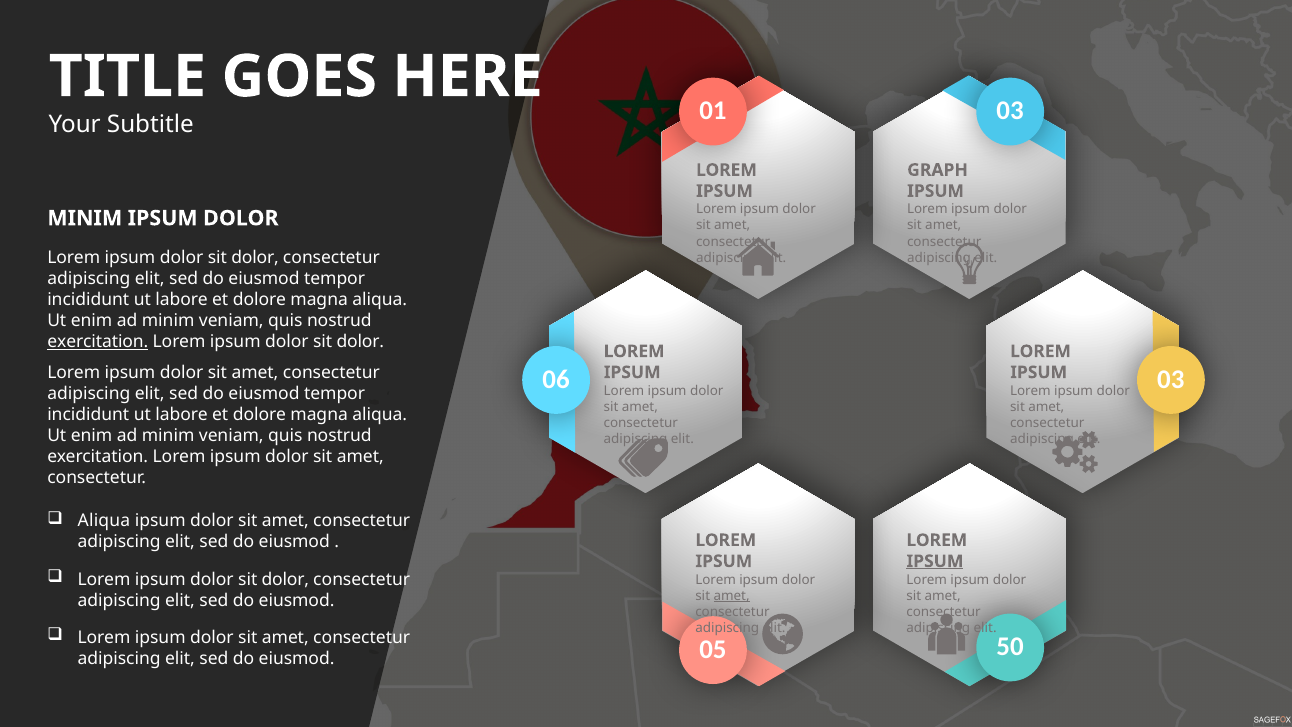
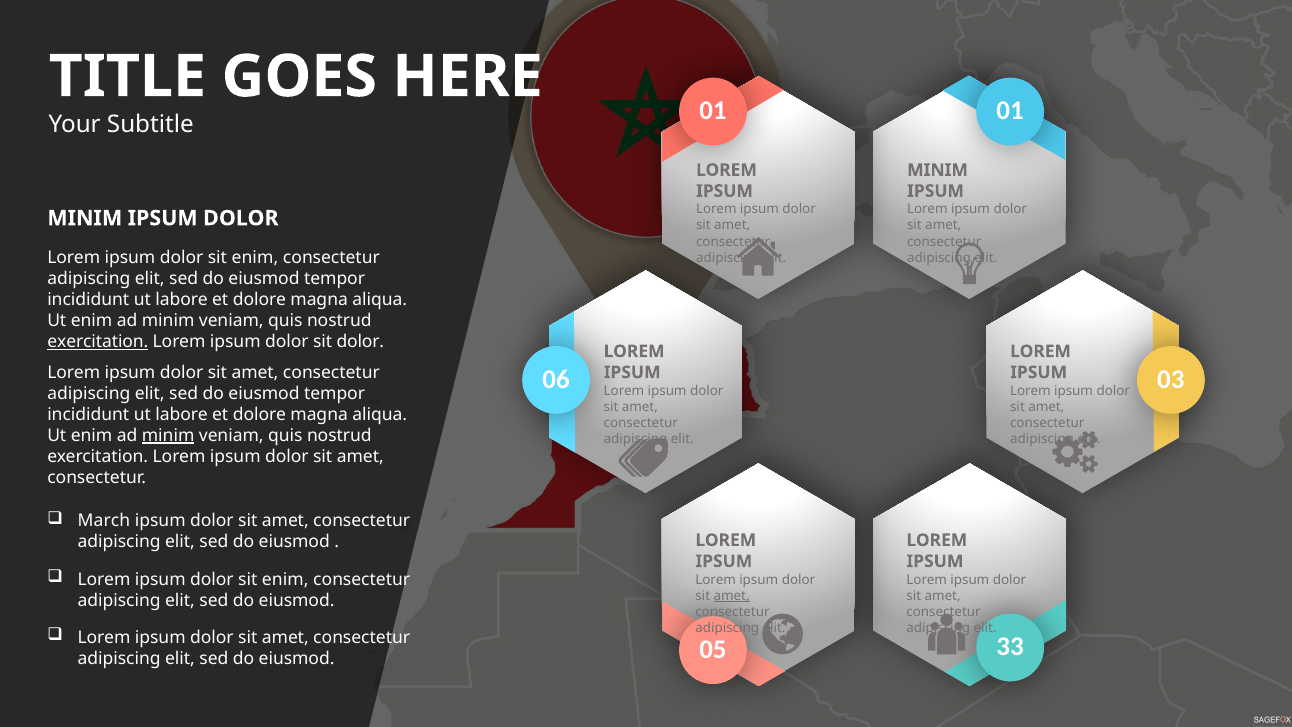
01 03: 03 -> 01
GRAPH at (938, 170): GRAPH -> MINIM
dolor at (255, 257): dolor -> enim
minim at (168, 435) underline: none -> present
Aliqua at (104, 521): Aliqua -> March
IPSUM at (935, 561) underline: present -> none
dolor at (285, 579): dolor -> enim
50: 50 -> 33
